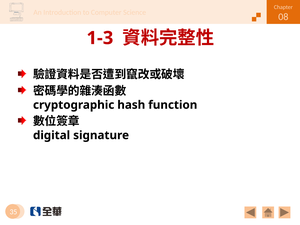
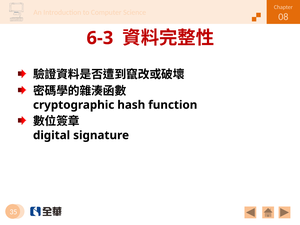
1-3: 1-3 -> 6-3
